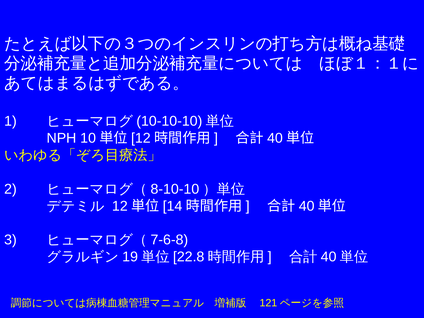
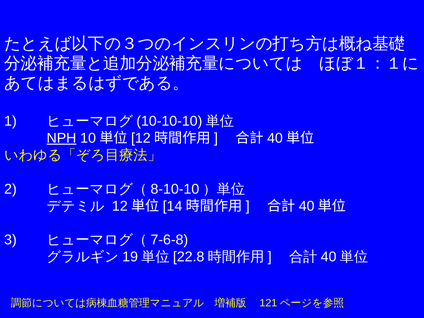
NPH underline: none -> present
